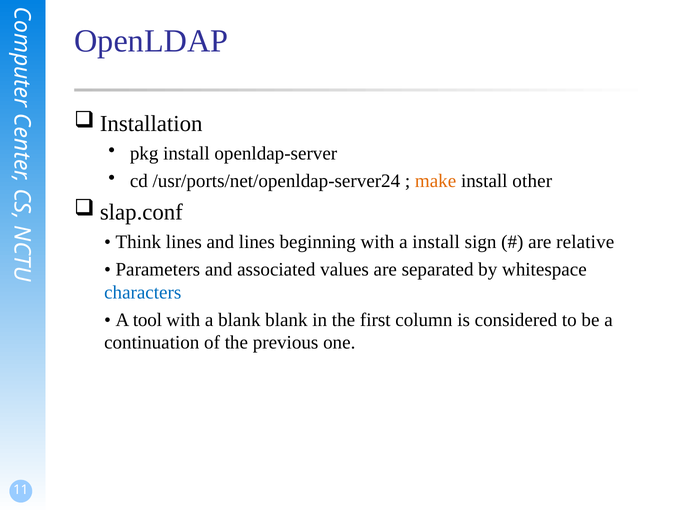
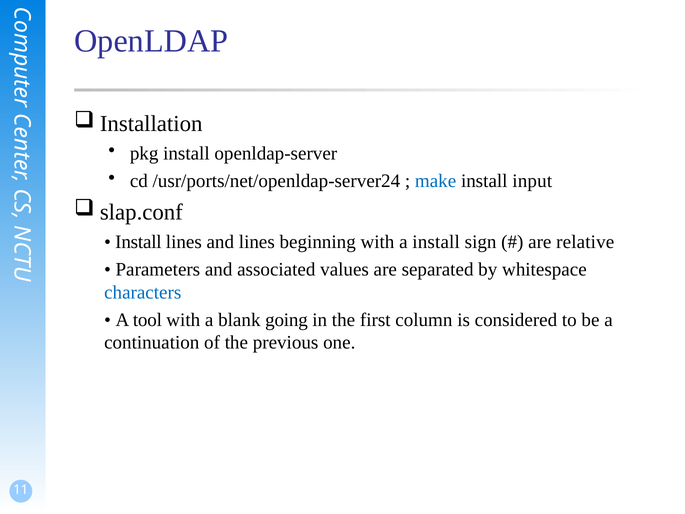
make colour: orange -> blue
other: other -> input
Think at (138, 242): Think -> Install
blank blank: blank -> going
